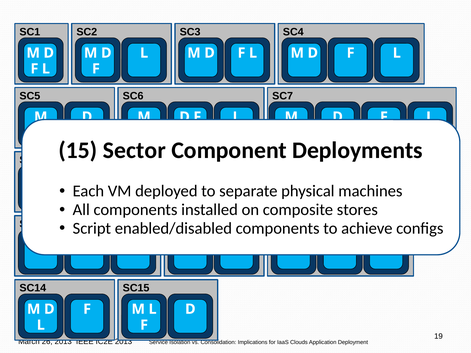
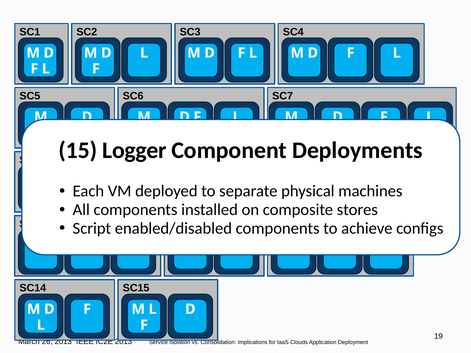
Sector: Sector -> Logger
